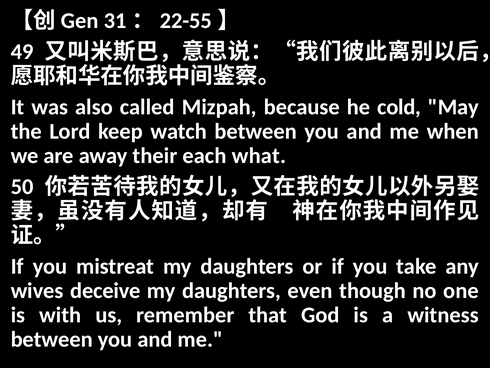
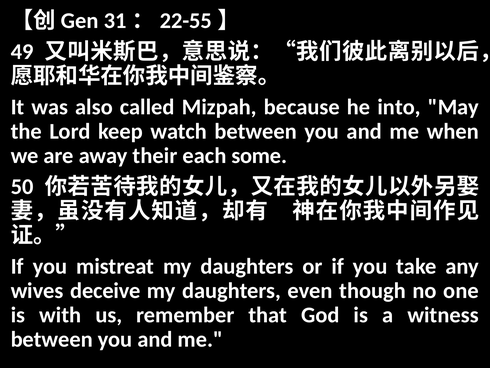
cold: cold -> into
what: what -> some
